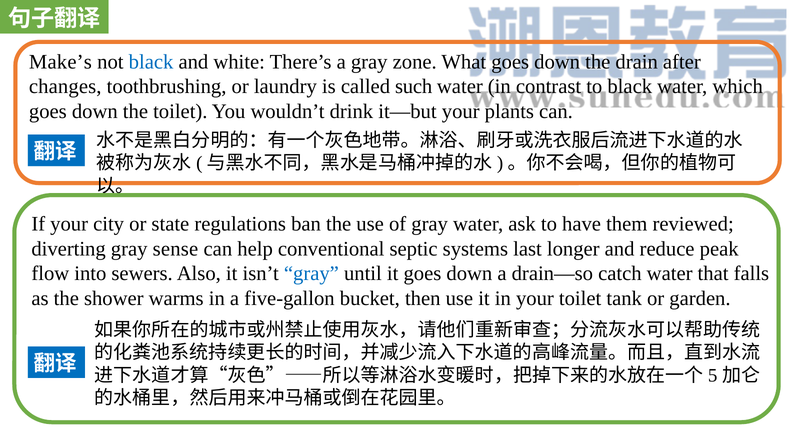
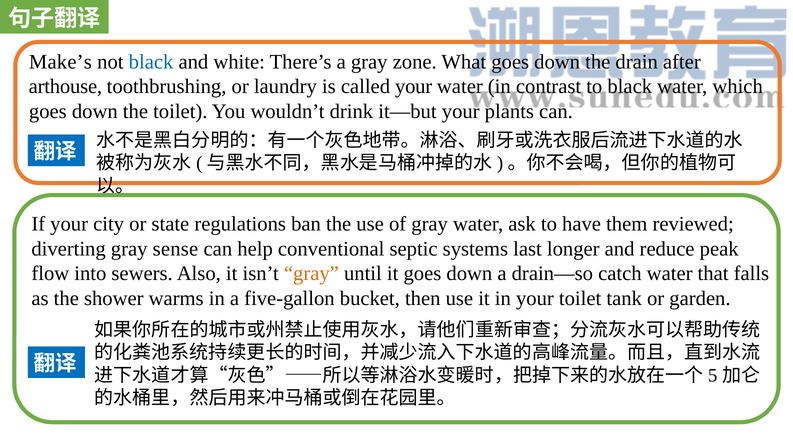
changes: changes -> arthouse
called such: such -> your
gray at (311, 274) colour: blue -> orange
